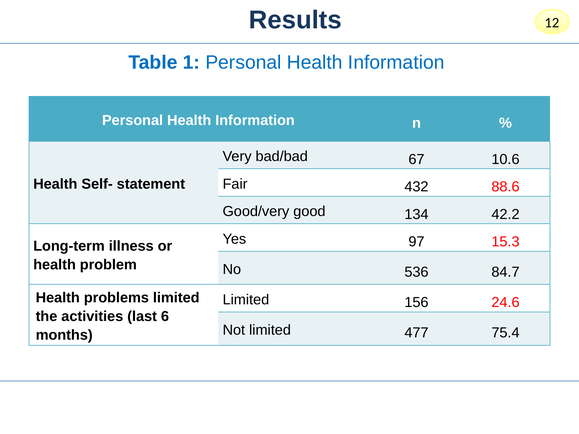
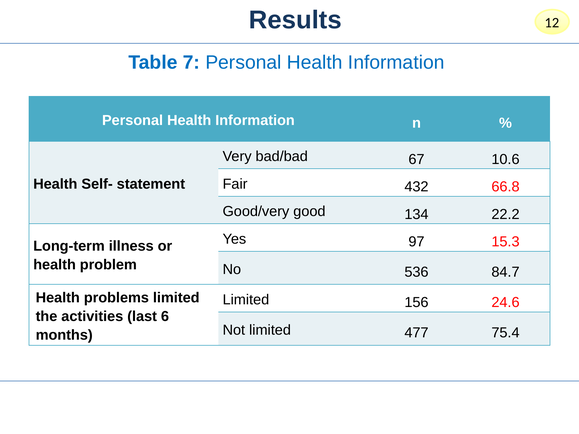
1: 1 -> 7
88.6: 88.6 -> 66.8
42.2: 42.2 -> 22.2
